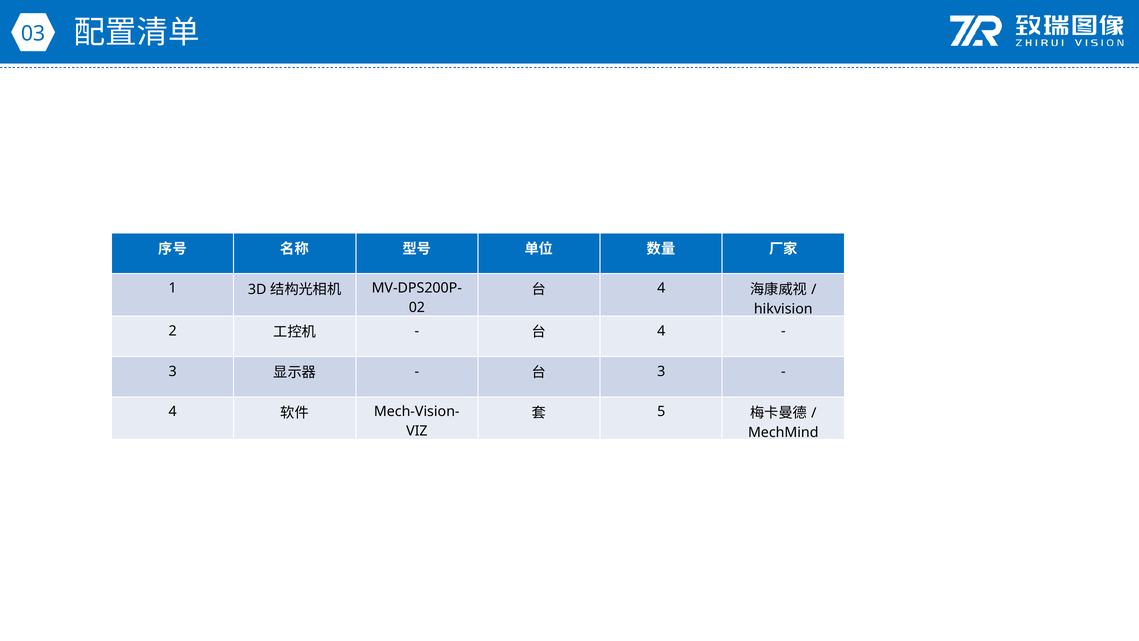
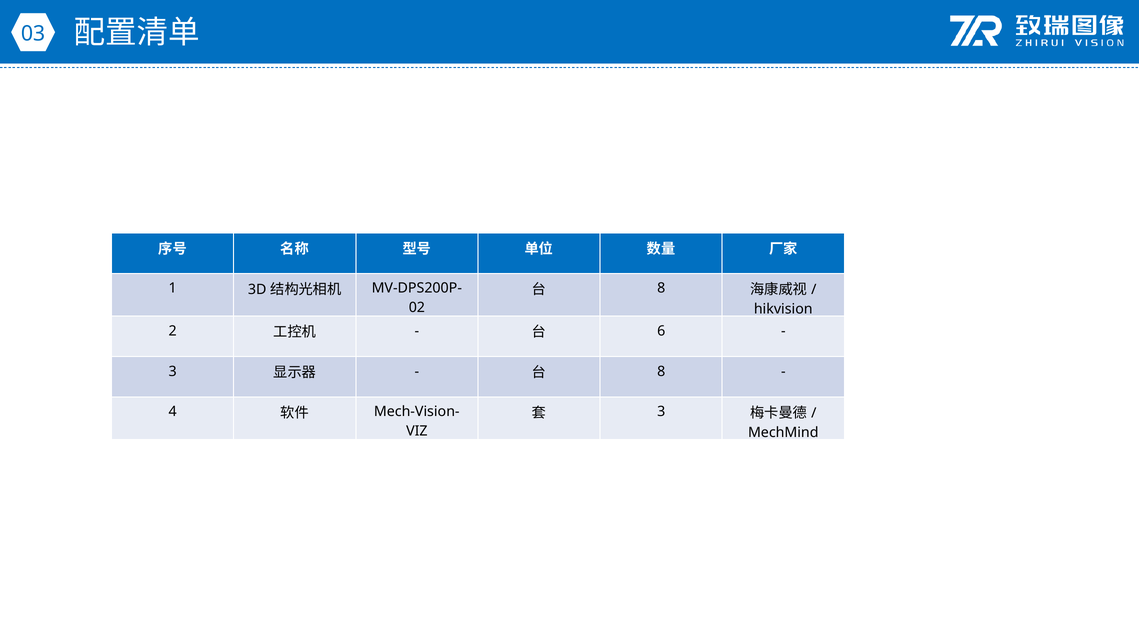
4 at (661, 288): 4 -> 8
4 at (661, 331): 4 -> 6
3 at (661, 371): 3 -> 8
5 at (661, 412): 5 -> 3
